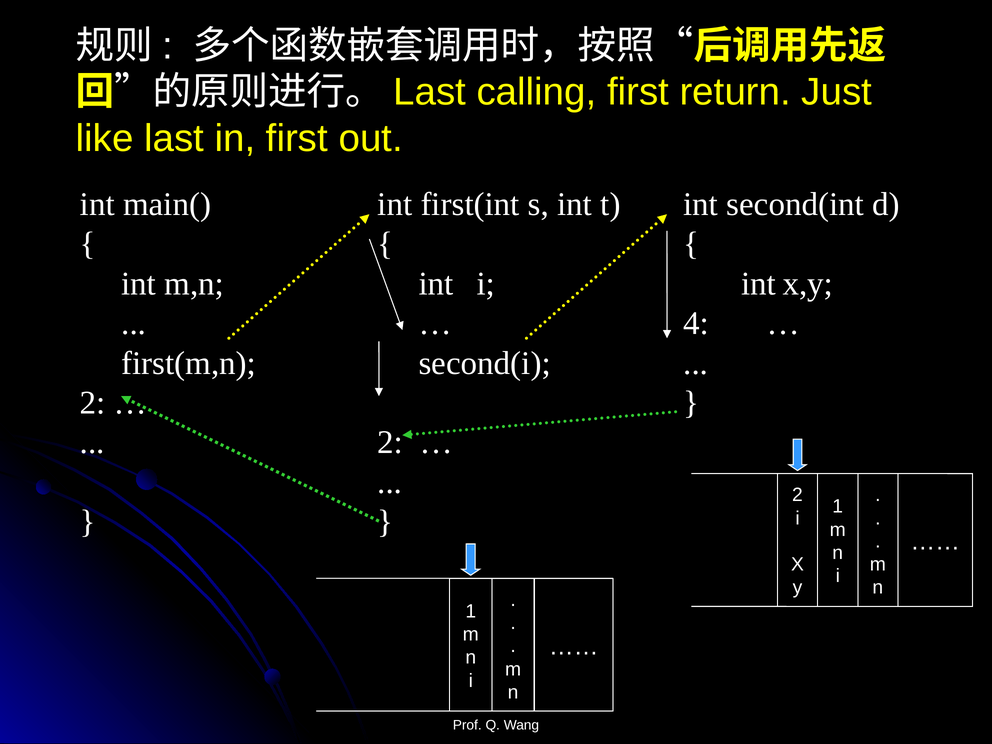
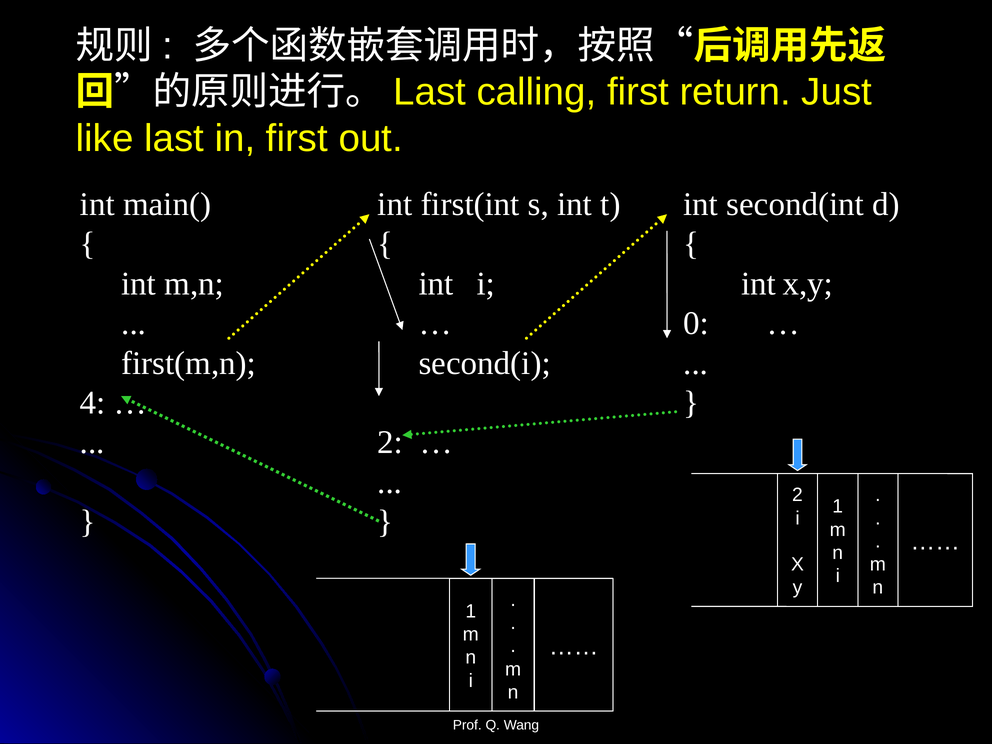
4: 4 -> 0
2 at (93, 403): 2 -> 4
